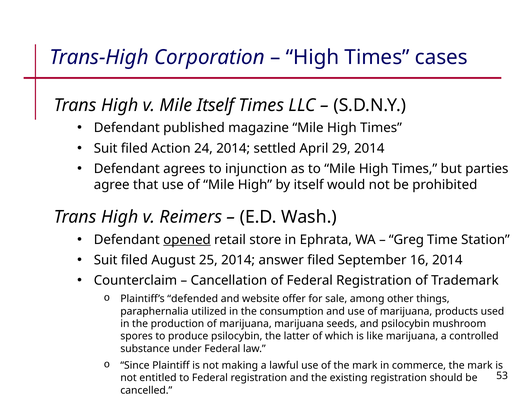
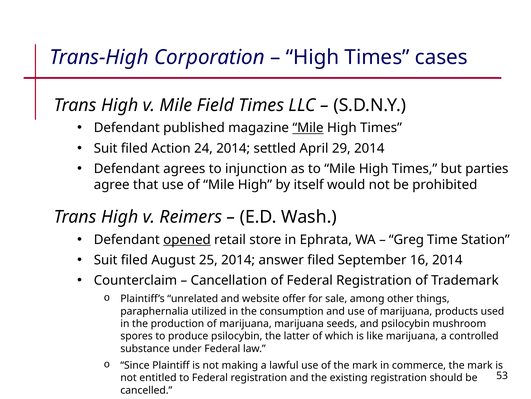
Mile Itself: Itself -> Field
Mile at (308, 128) underline: none -> present
defended: defended -> unrelated
